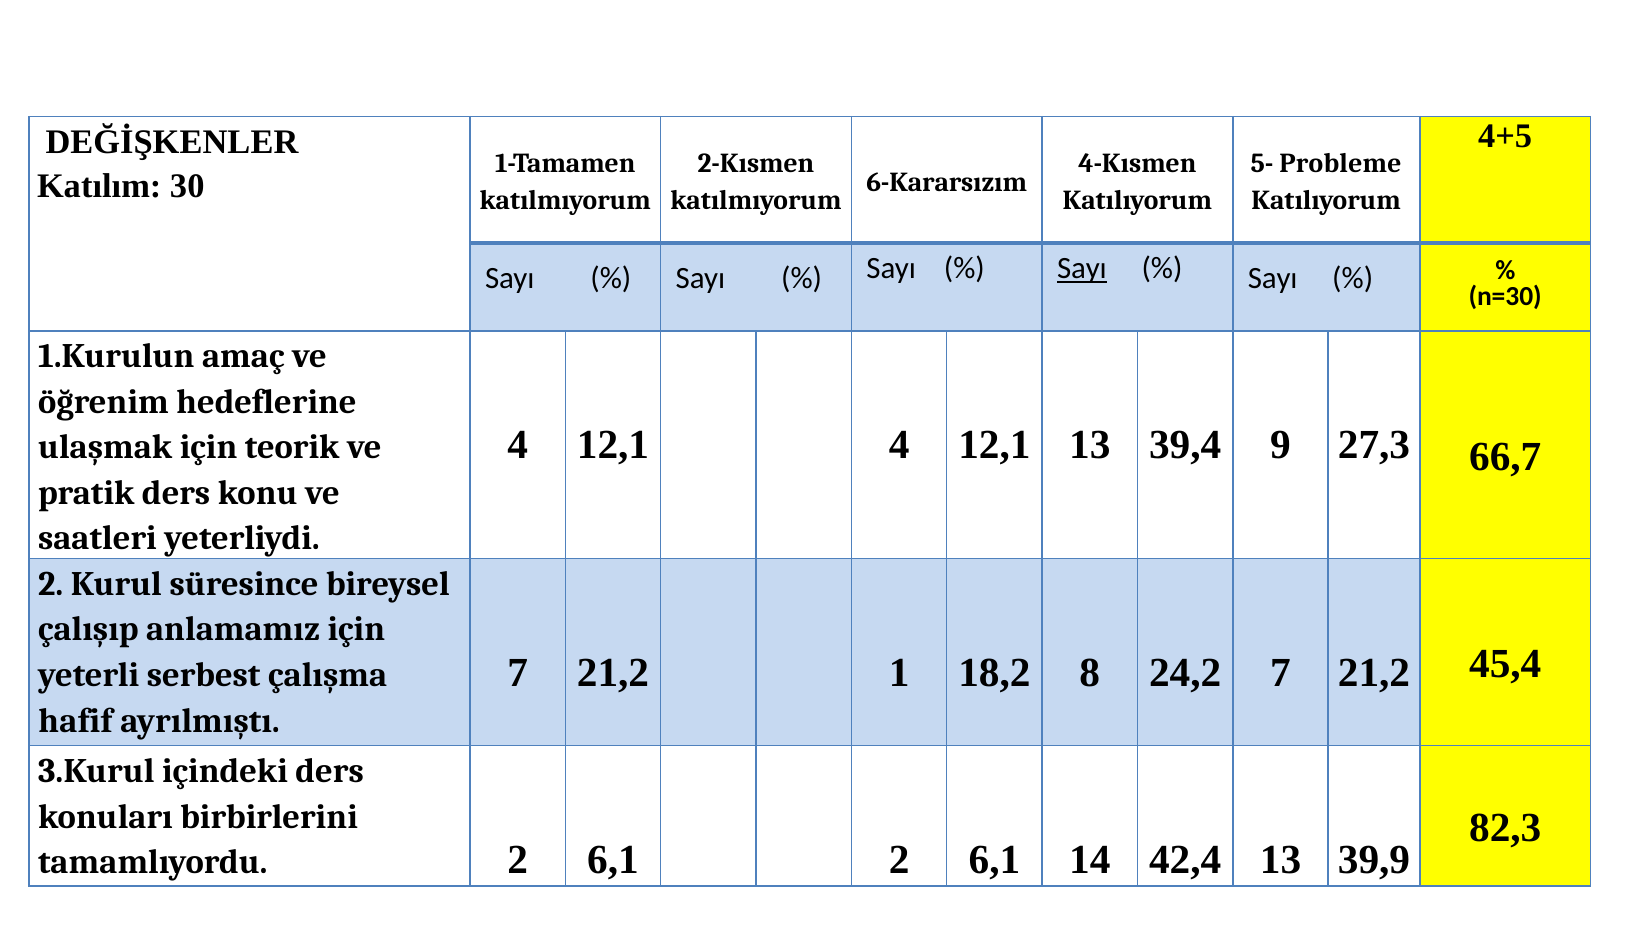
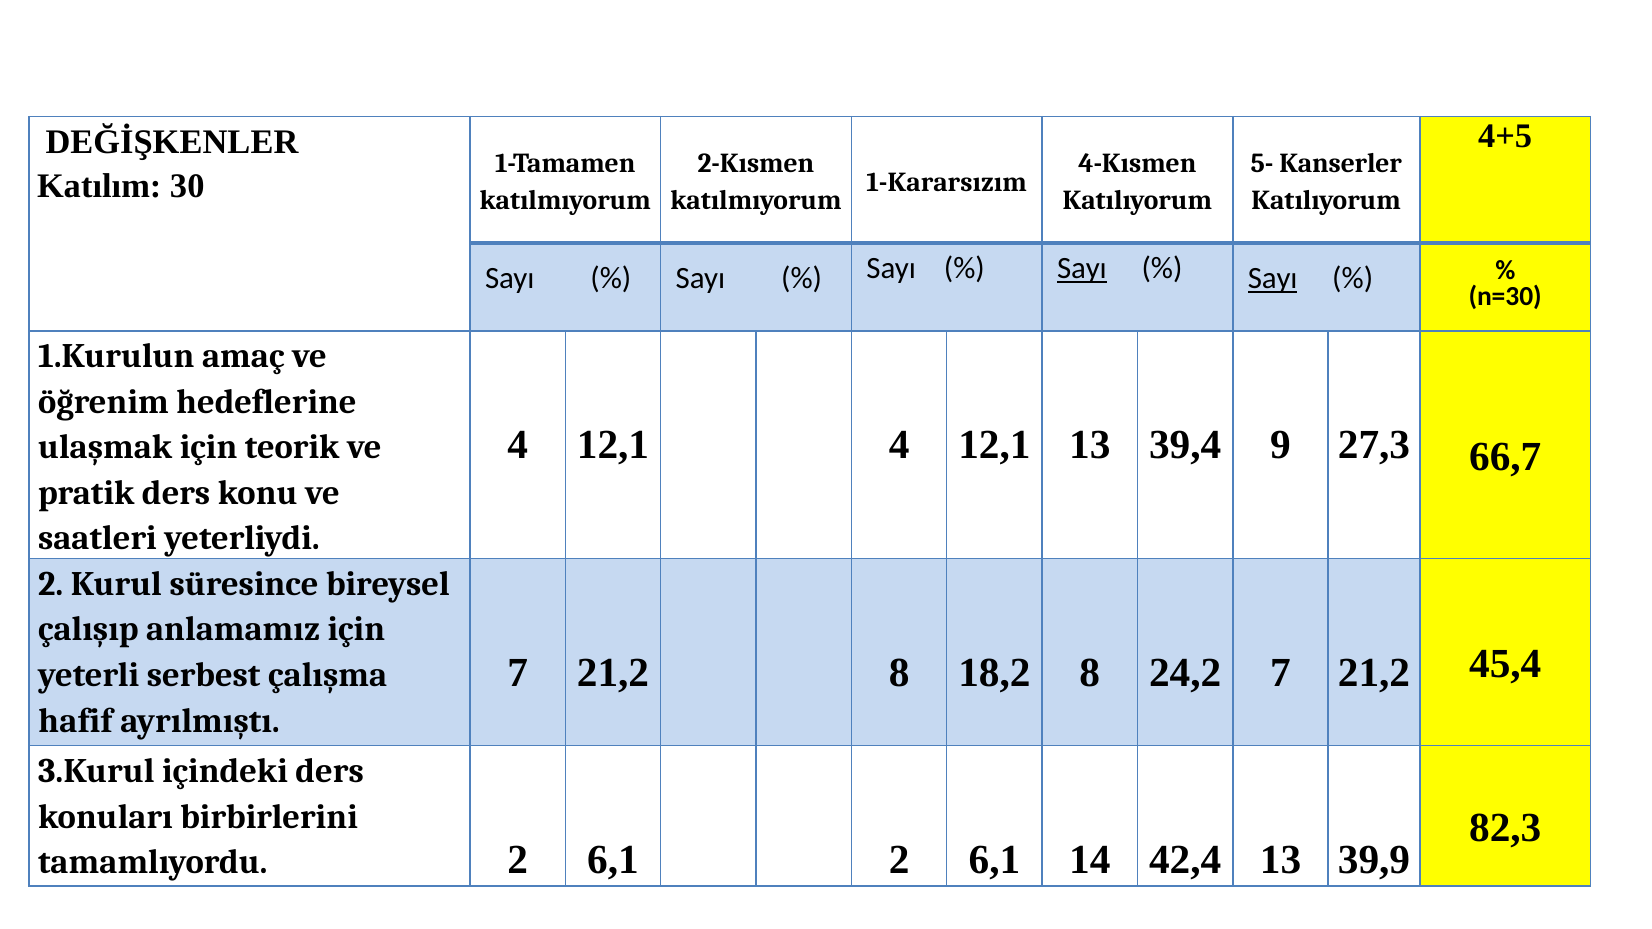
Probleme: Probleme -> Kanserler
6-Kararsızım: 6-Kararsızım -> 1-Kararsızım
Sayı at (1273, 279) underline: none -> present
21,2 1: 1 -> 8
